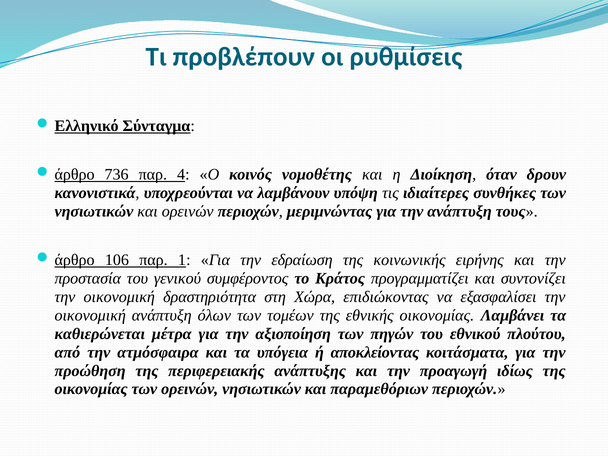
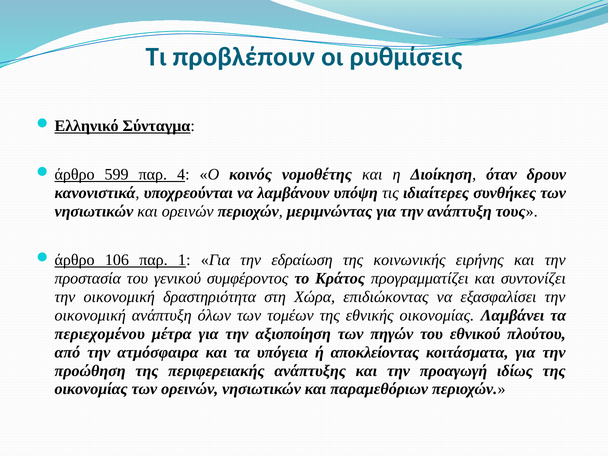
736: 736 -> 599
καθιερώνεται: καθιερώνεται -> περιεχομένου
